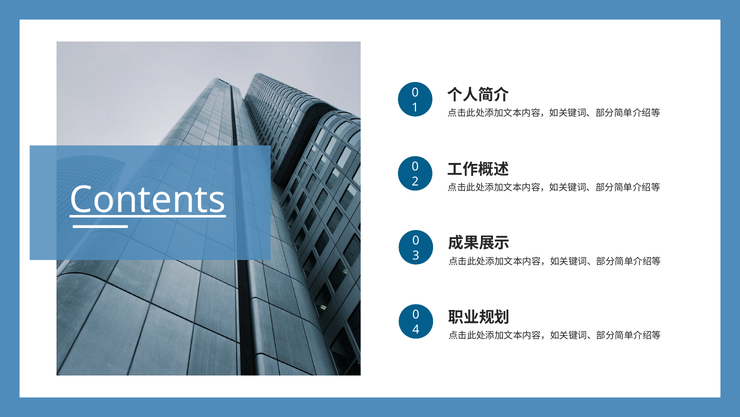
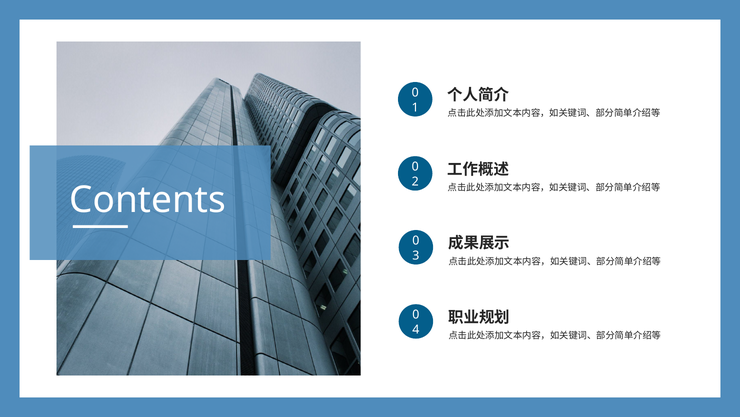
Contents underline: present -> none
